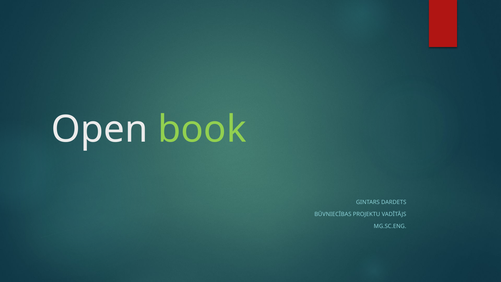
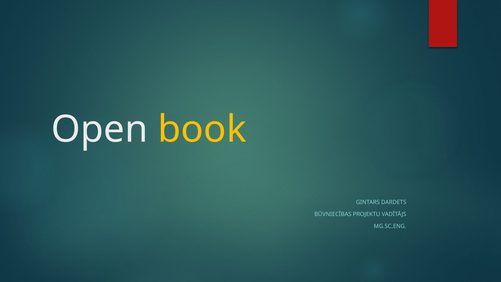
book colour: light green -> yellow
